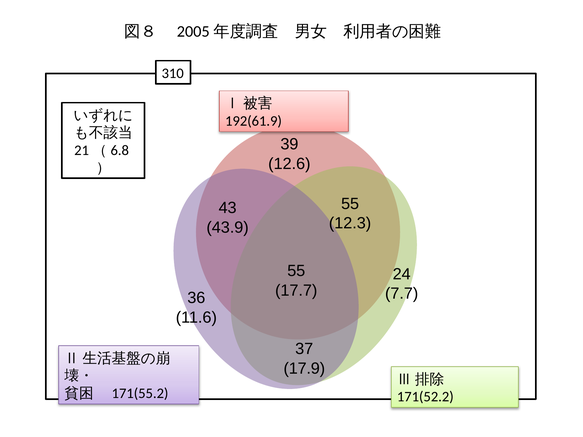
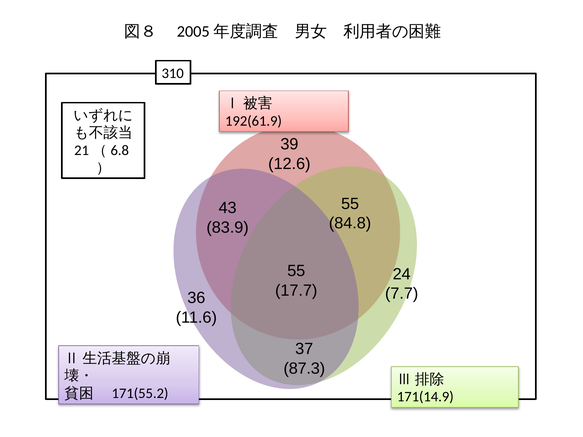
12.3: 12.3 -> 84.8
43.9: 43.9 -> 83.9
17.9: 17.9 -> 87.3
171(52.2: 171(52.2 -> 171(14.9
